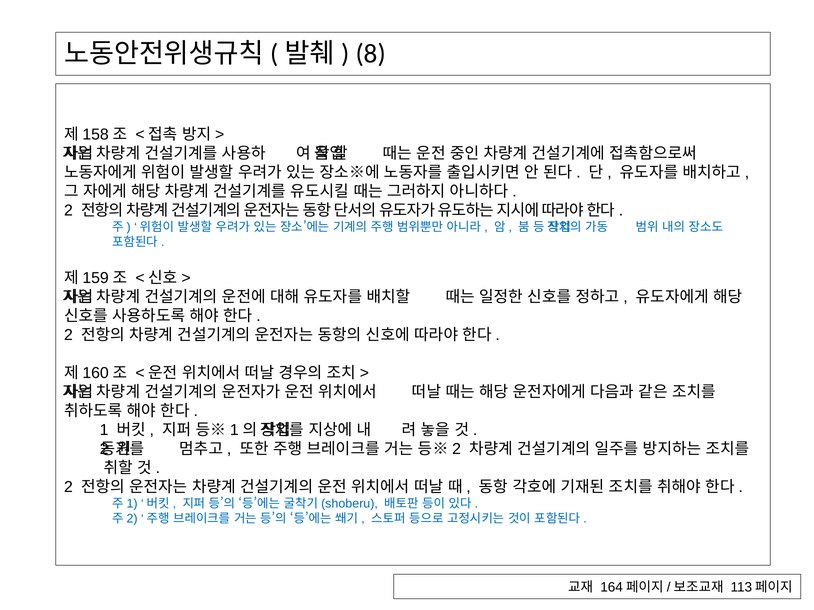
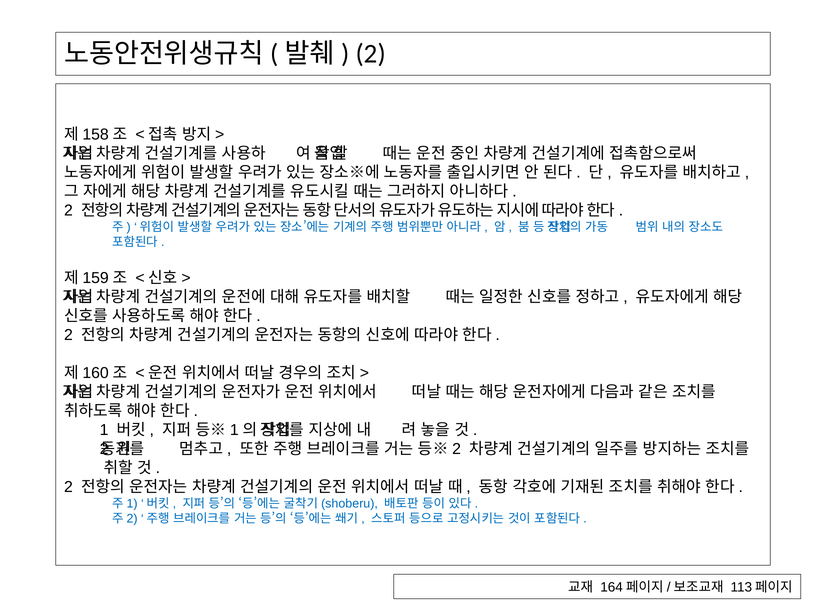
8 at (371, 54): 8 -> 2
